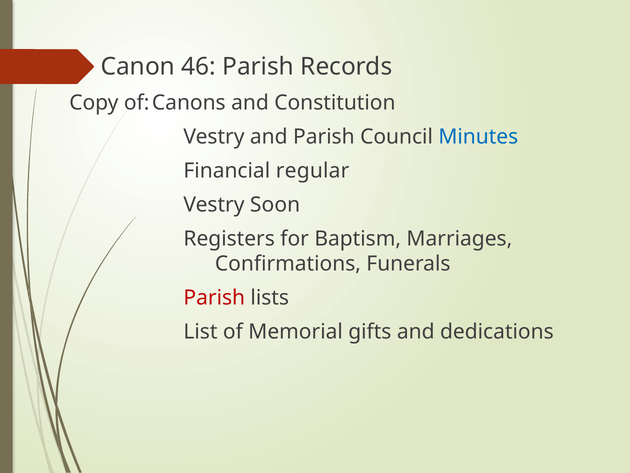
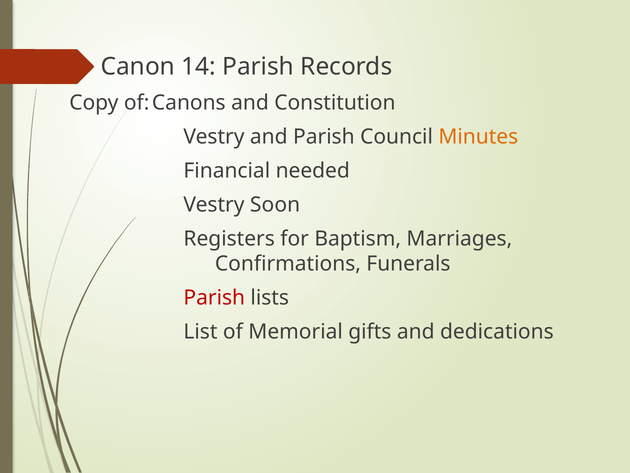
46: 46 -> 14
Minutes colour: blue -> orange
regular: regular -> needed
